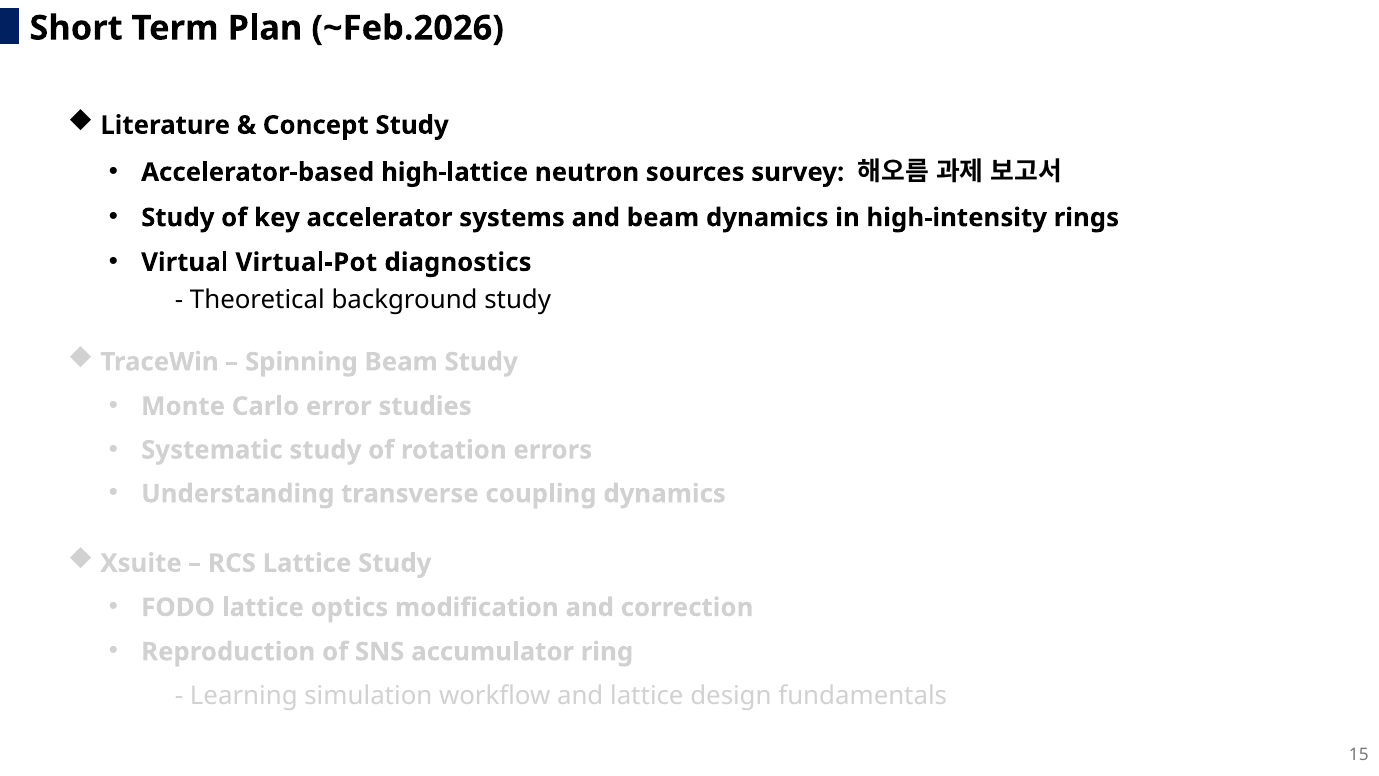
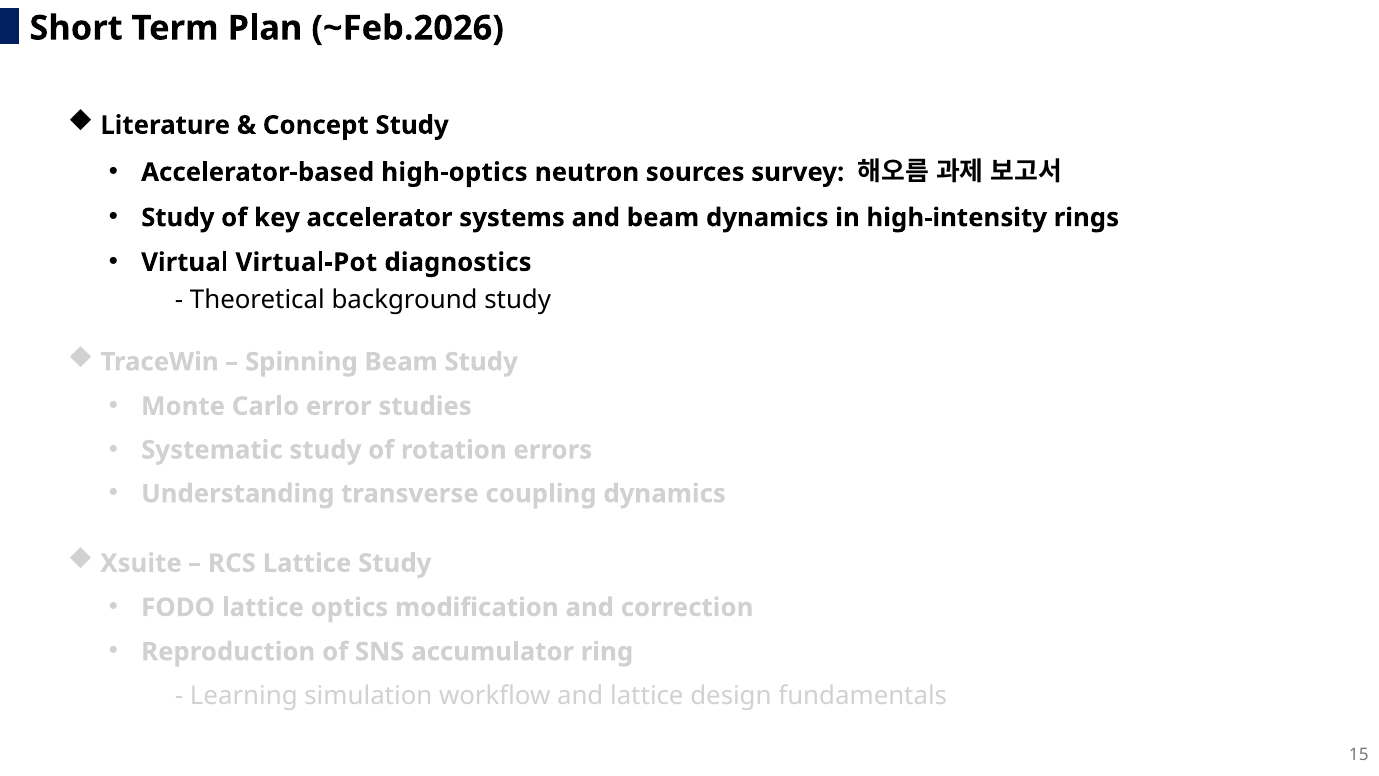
high-lattice: high-lattice -> high-optics
